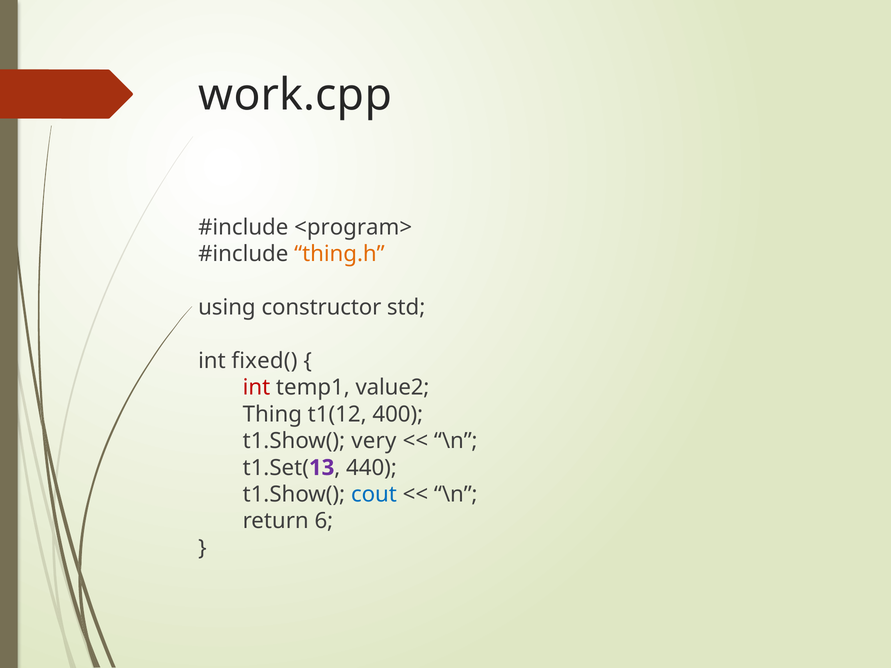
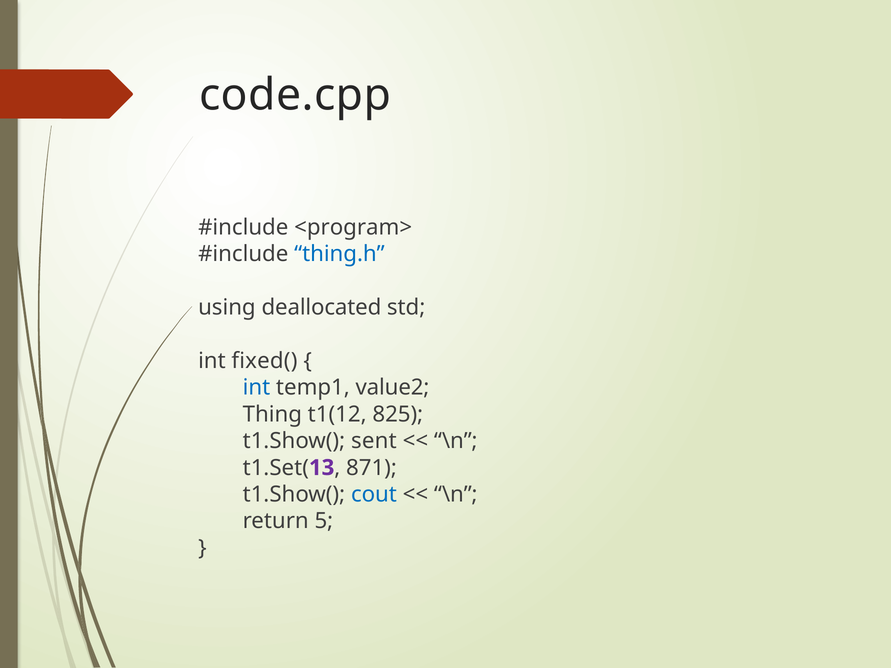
work.cpp: work.cpp -> code.cpp
thing.h colour: orange -> blue
constructor: constructor -> deallocated
int at (256, 388) colour: red -> blue
400: 400 -> 825
very: very -> sent
440: 440 -> 871
6: 6 -> 5
